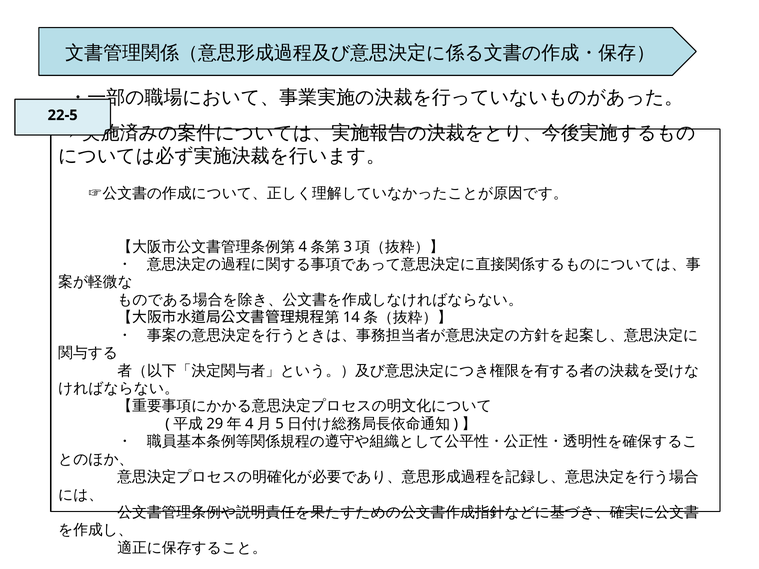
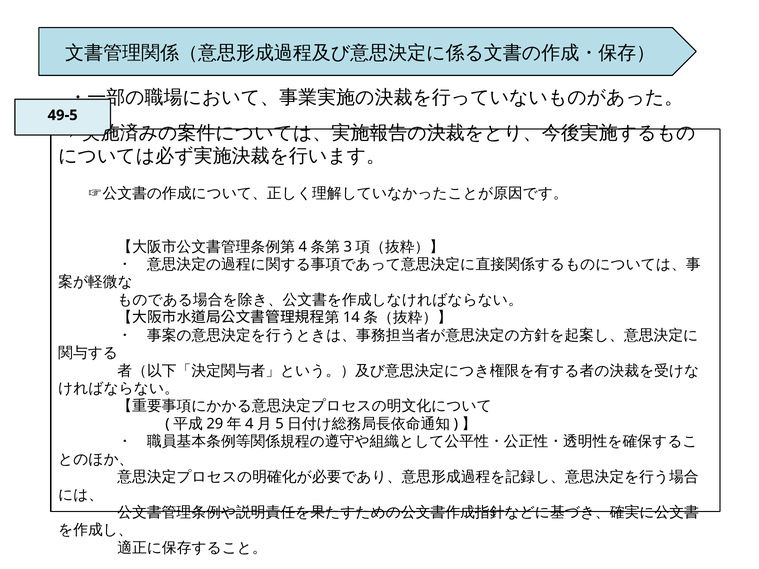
22‐5: 22‐5 -> 49‐5
